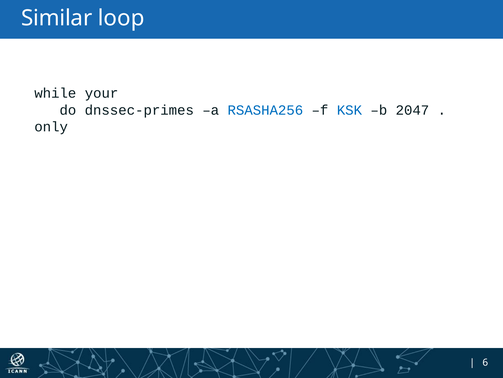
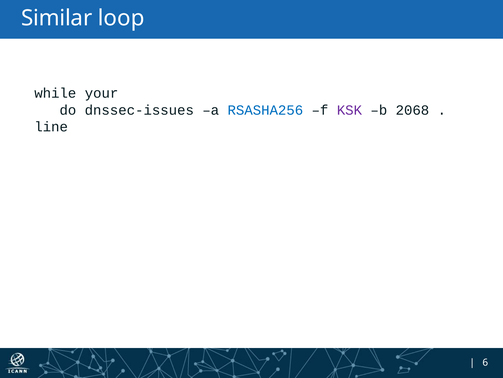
dnssec-primes: dnssec-primes -> dnssec-issues
KSK colour: blue -> purple
2047: 2047 -> 2068
only: only -> line
